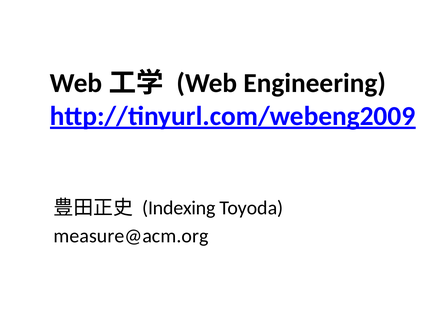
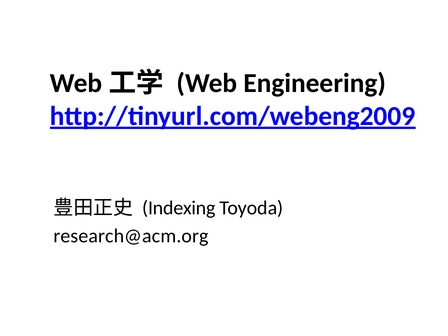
measure@acm.org: measure@acm.org -> research@acm.org
